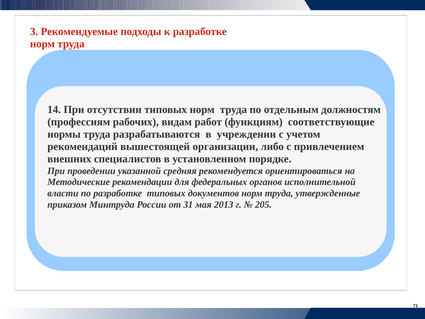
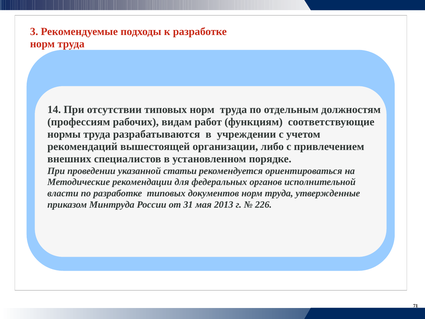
средняя: средняя -> статьи
205: 205 -> 226
